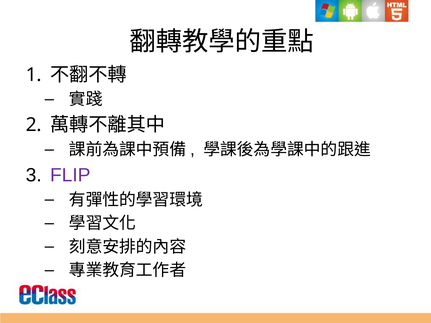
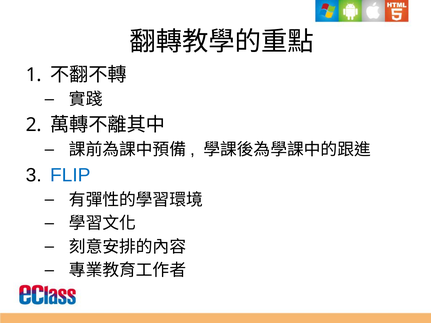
FLIP colour: purple -> blue
